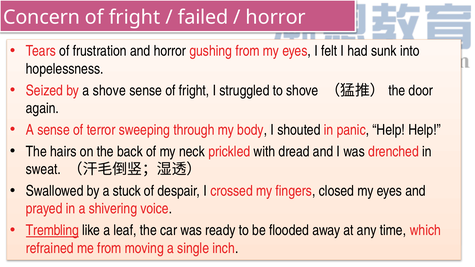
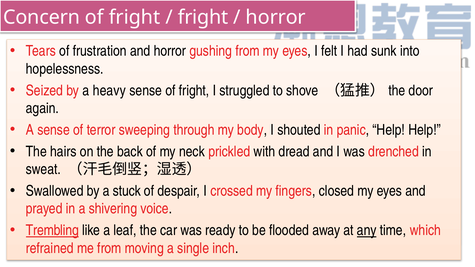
failed at (203, 17): failed -> fright
a shove: shove -> heavy
any underline: none -> present
